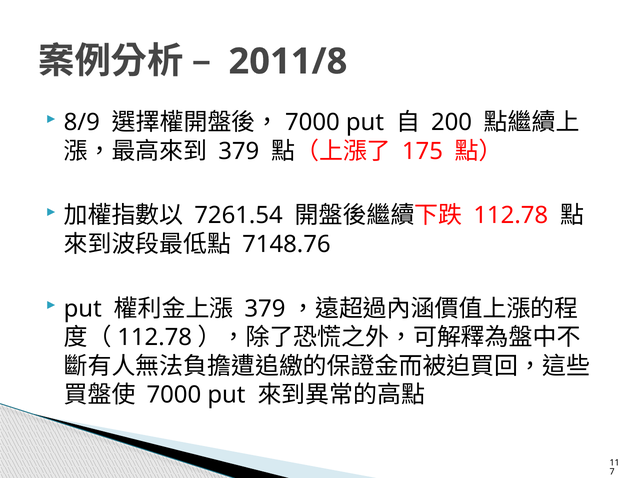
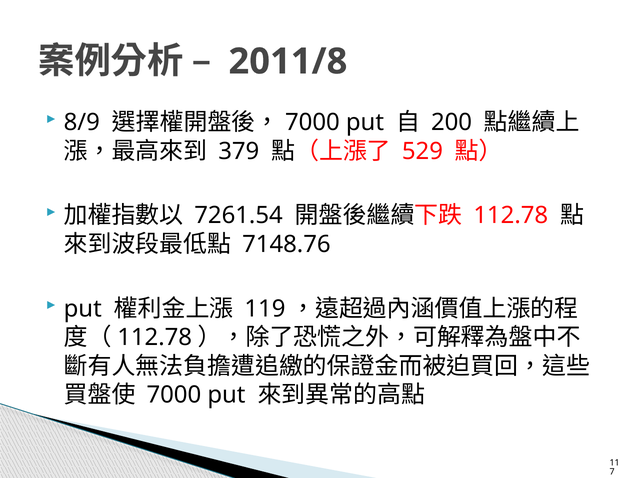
175: 175 -> 529
379 at (265, 309): 379 -> 119
